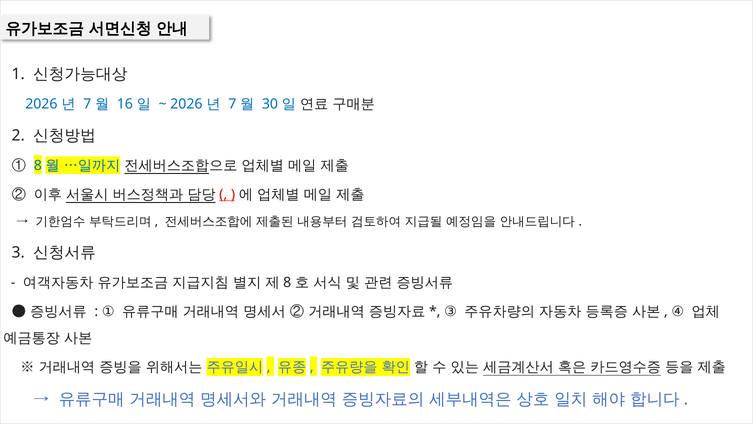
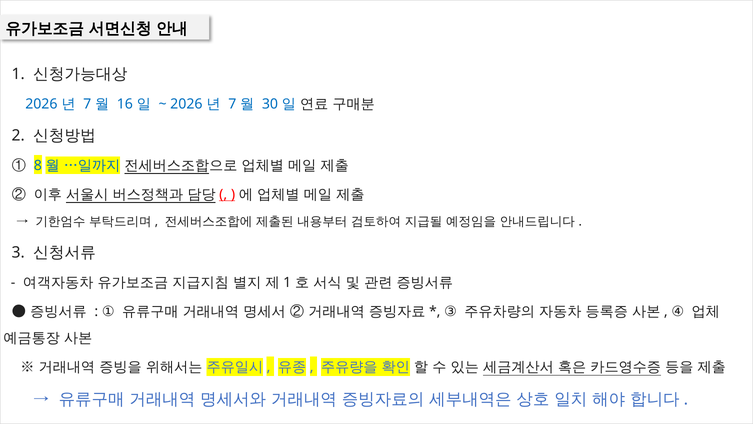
8 at (287, 282): 8 -> 1
